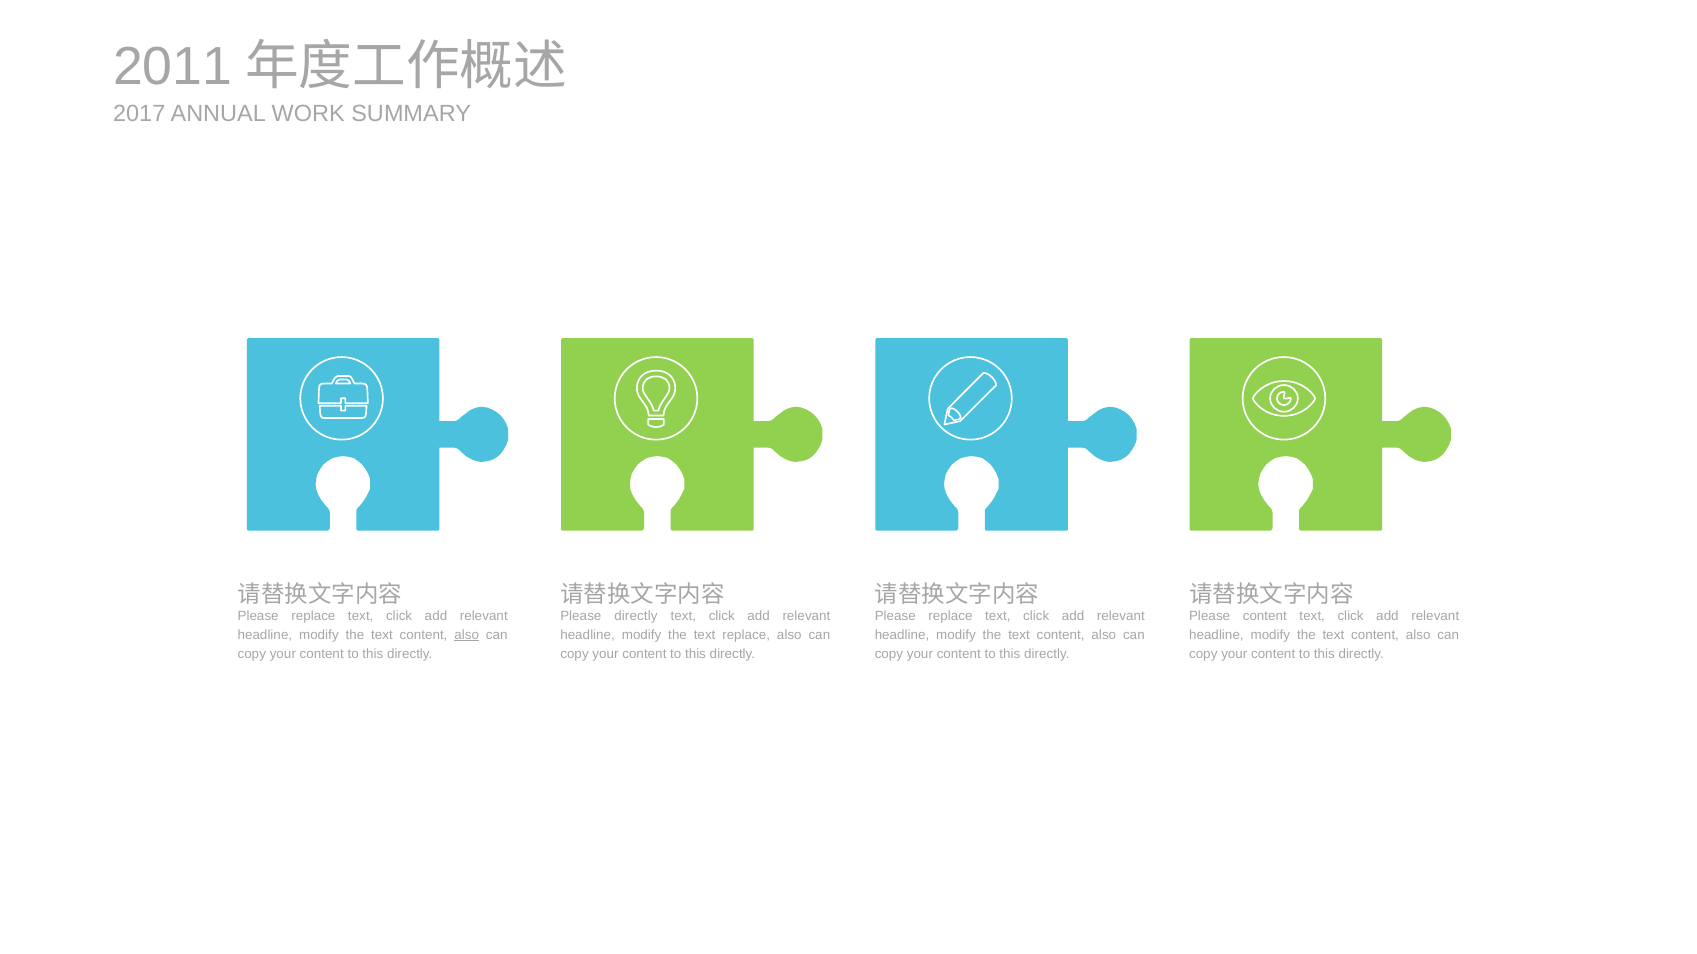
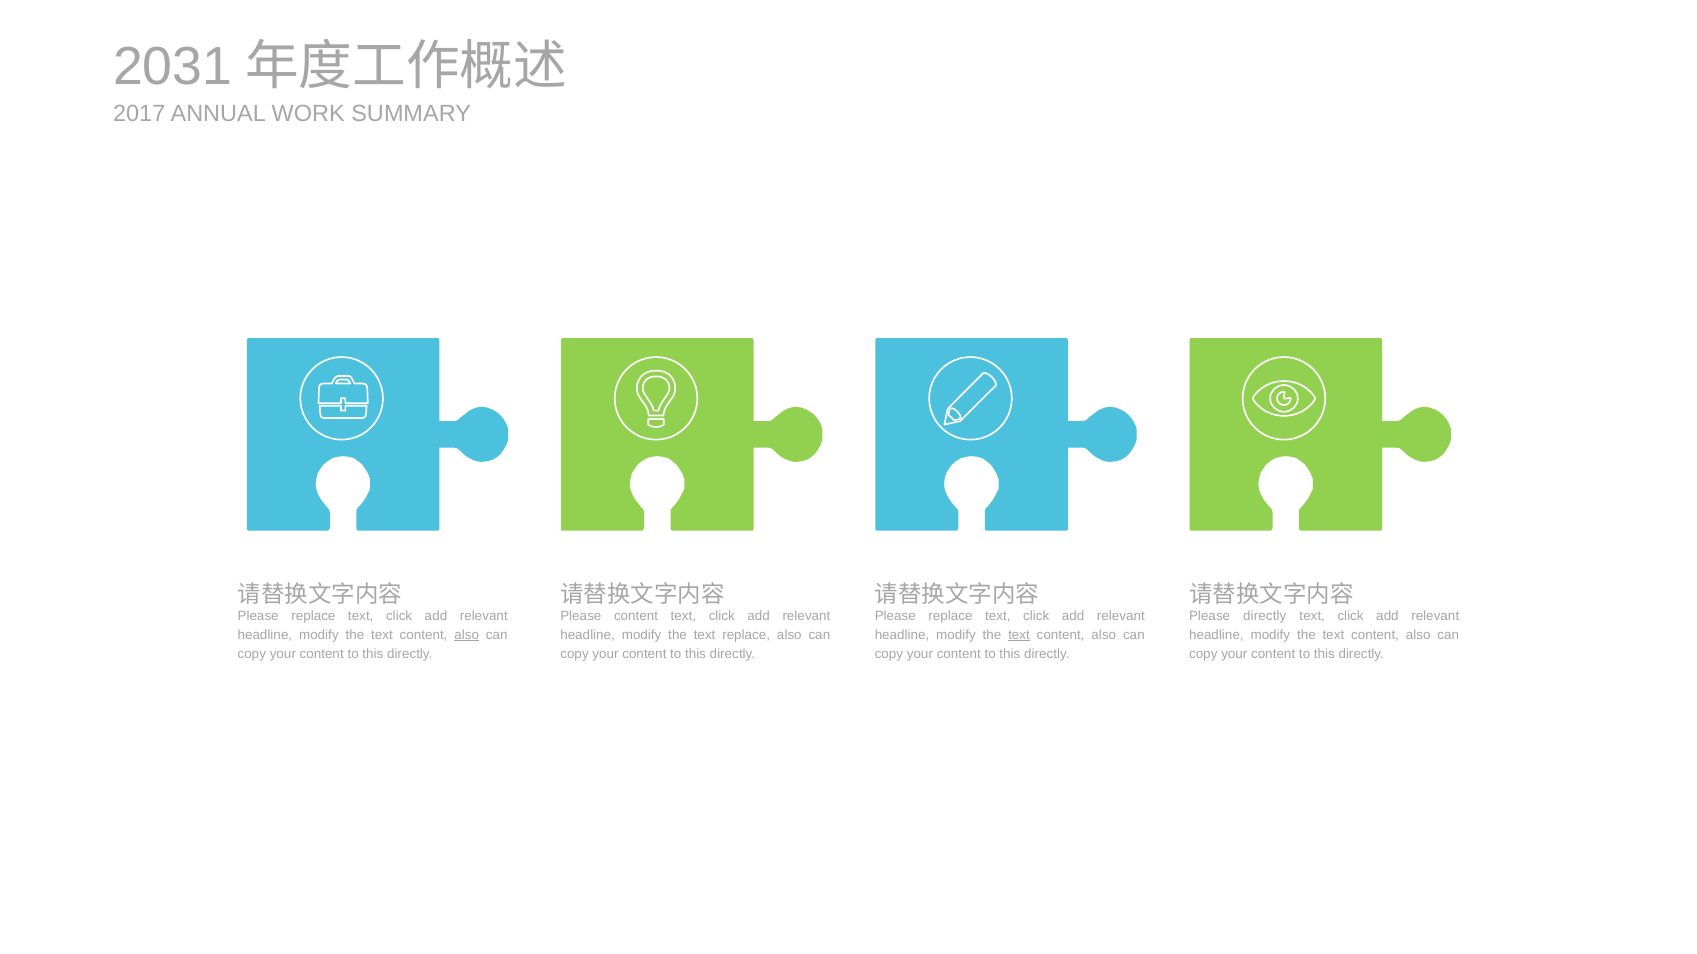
2011: 2011 -> 2031
Please directly: directly -> content
Please content: content -> directly
text at (1019, 635) underline: none -> present
